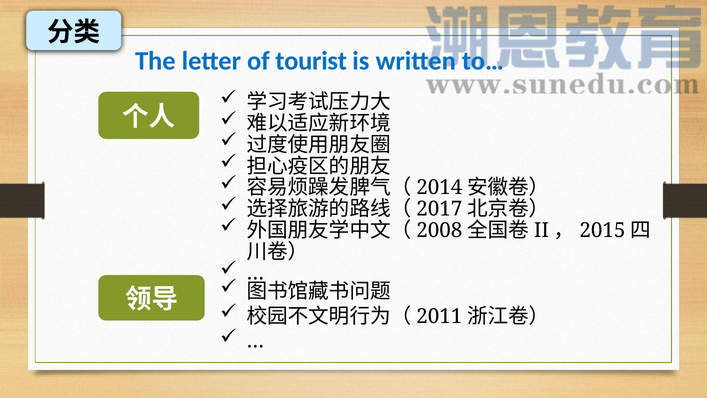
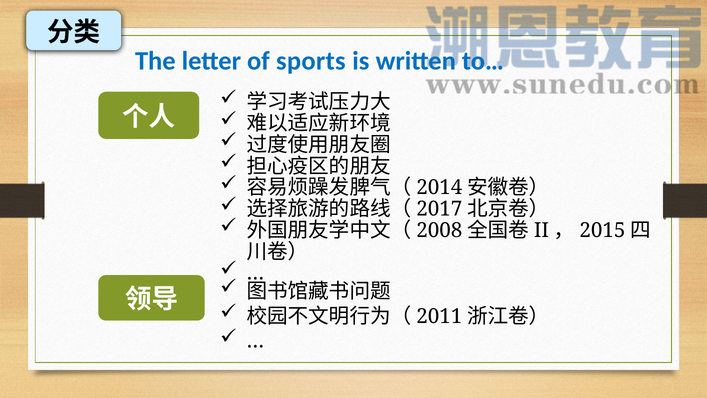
tourist: tourist -> sports
